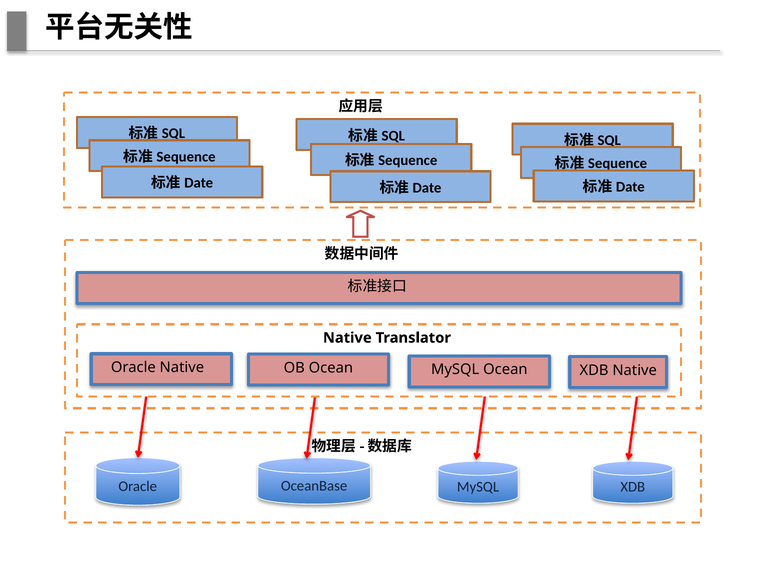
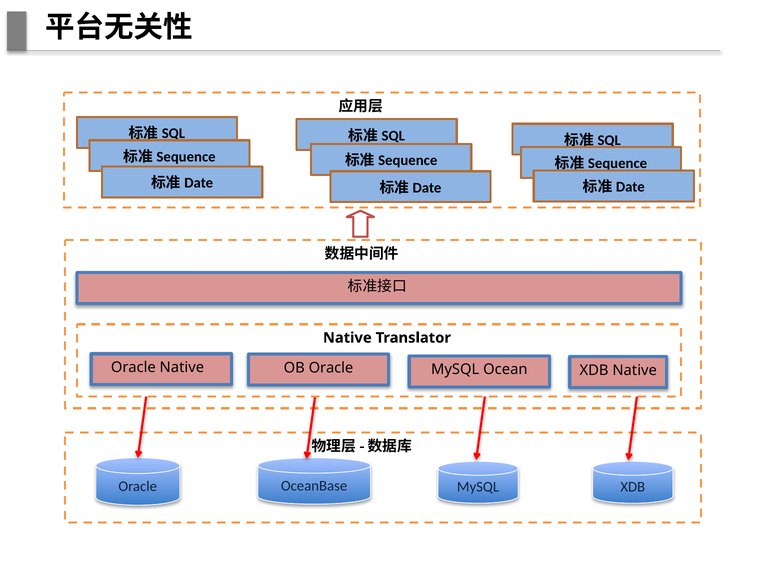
OB Ocean: Ocean -> Oracle
